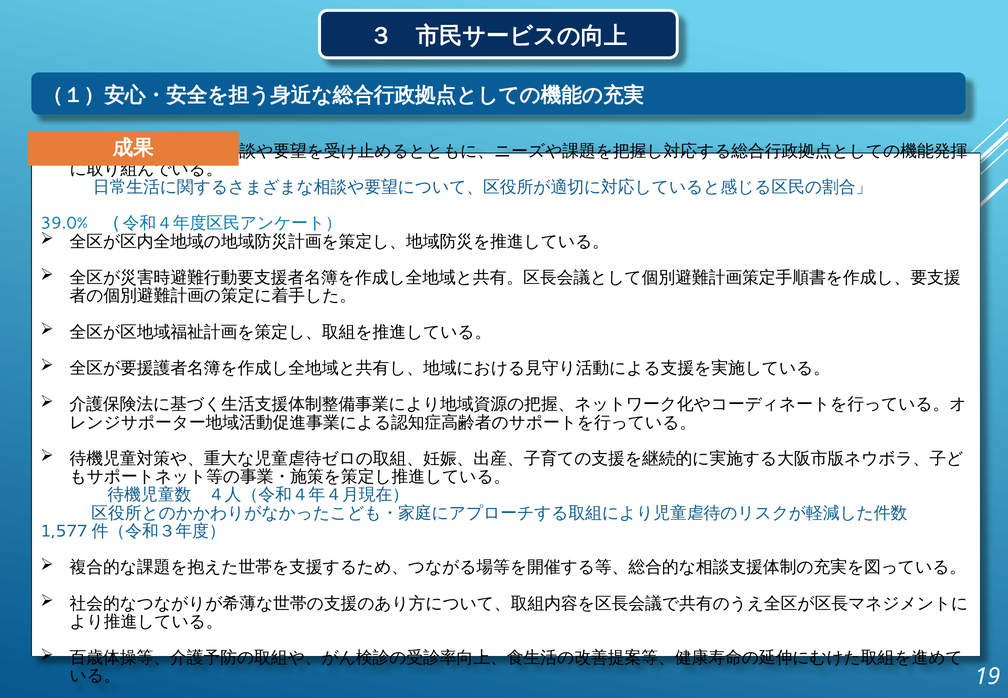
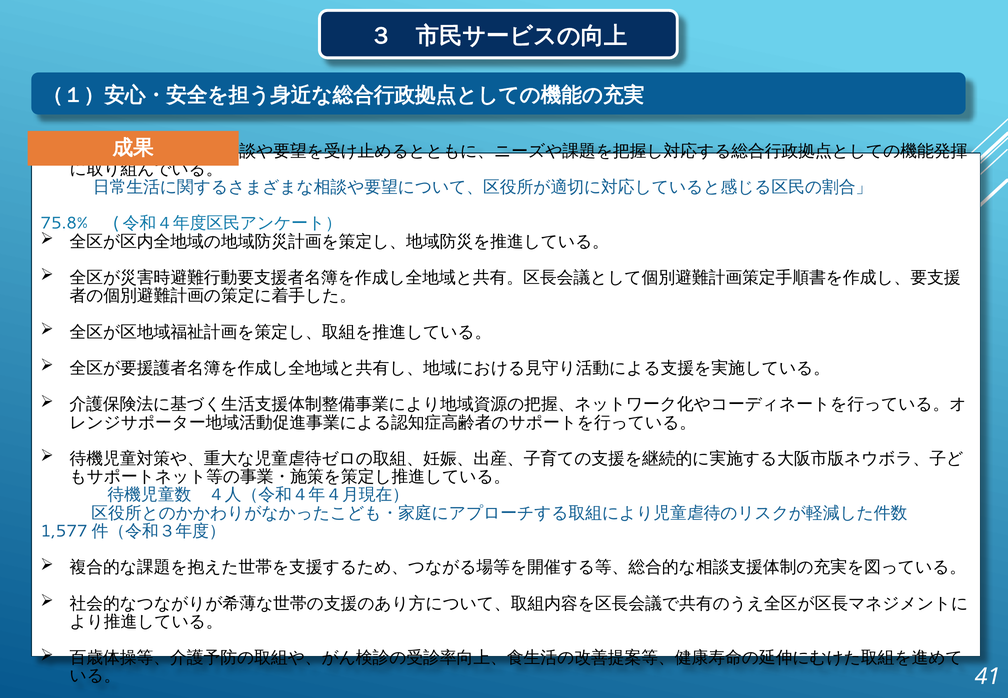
39.0%: 39.0% -> 75.8%
19: 19 -> 41
